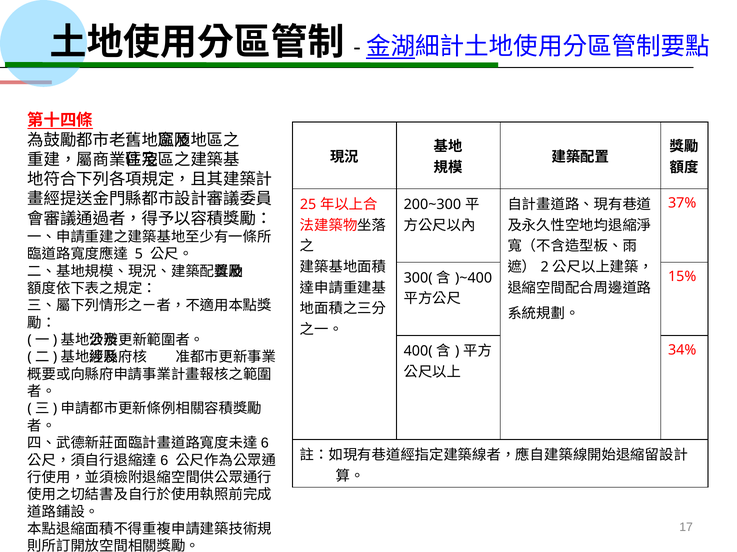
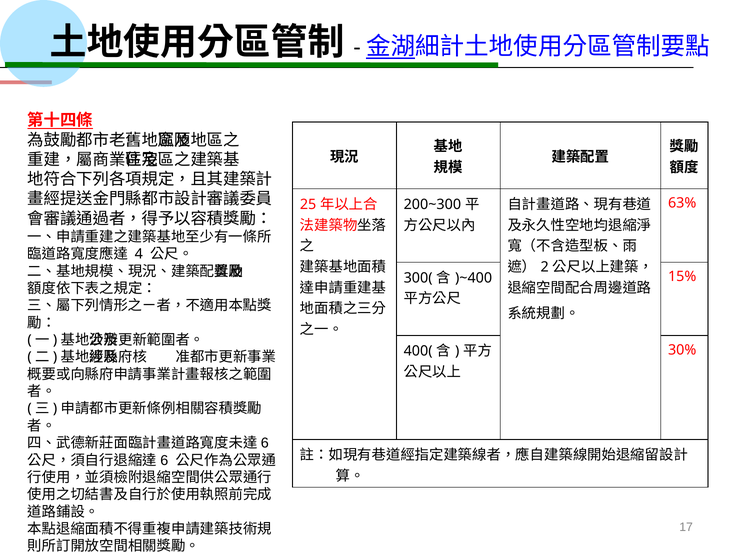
37%: 37% -> 63%
5: 5 -> 4
34%: 34% -> 30%
